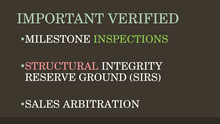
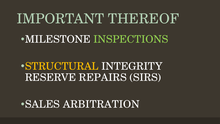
VERIFIED: VERIFIED -> THEREOF
STRUCTURAL colour: pink -> yellow
GROUND: GROUND -> REPAIRS
